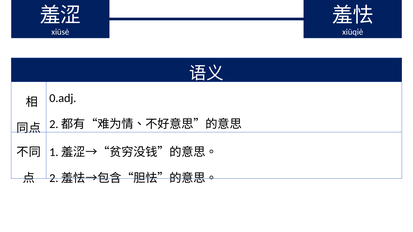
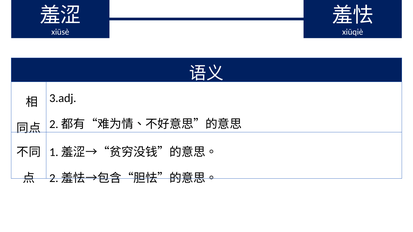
0.adj: 0.adj -> 3.adj
